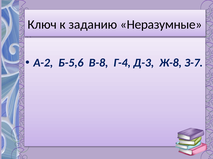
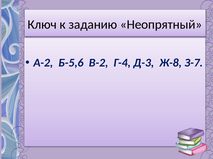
Неразумные: Неразумные -> Неопрятный
В-8: В-8 -> В-2
